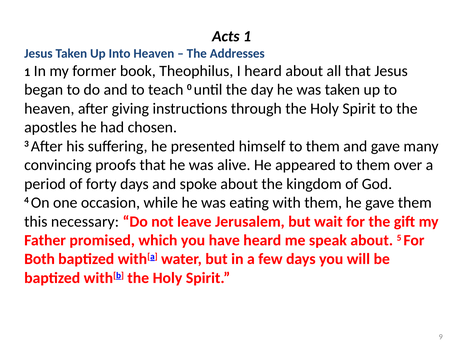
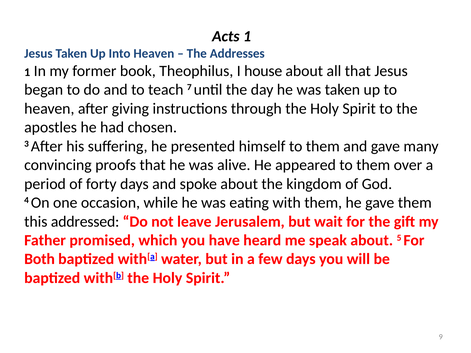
I heard: heard -> house
0: 0 -> 7
necessary: necessary -> addressed
